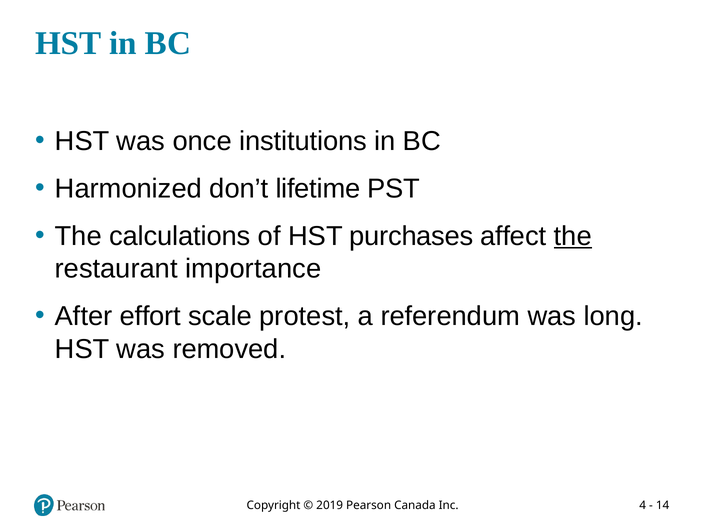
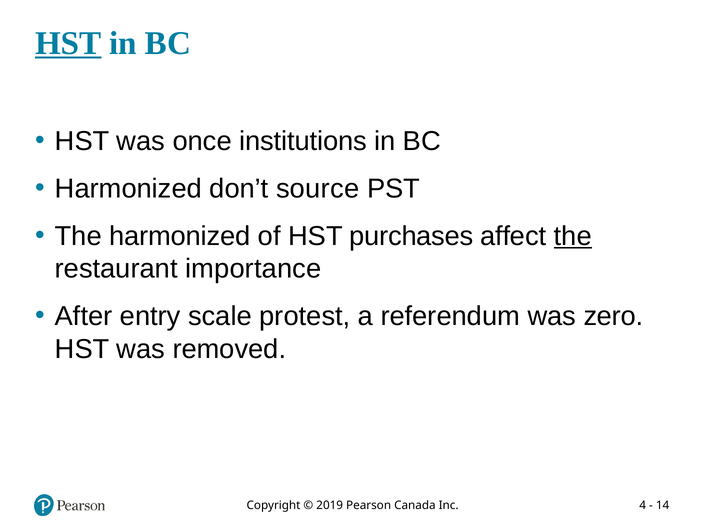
HST at (68, 43) underline: none -> present
lifetime: lifetime -> source
The calculations: calculations -> harmonized
effort: effort -> entry
long: long -> zero
